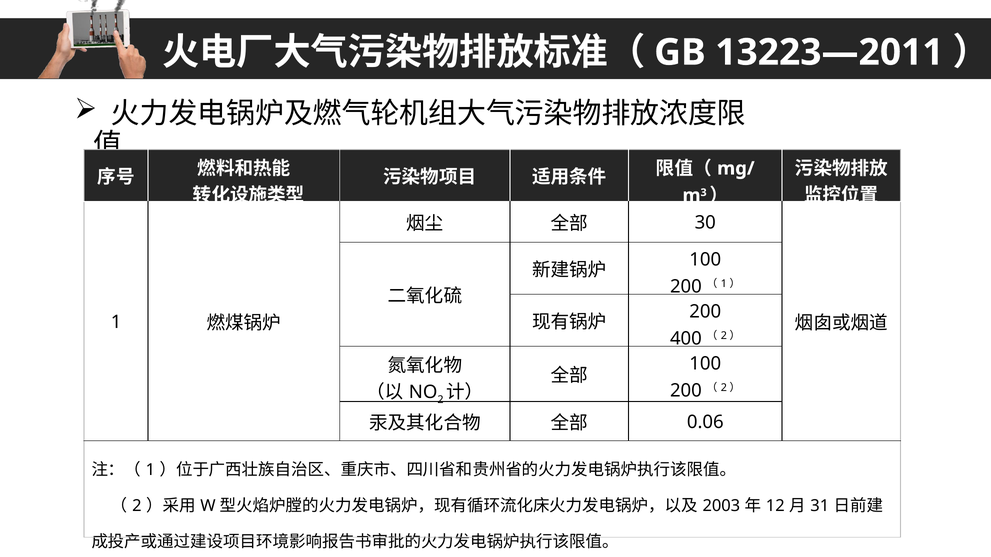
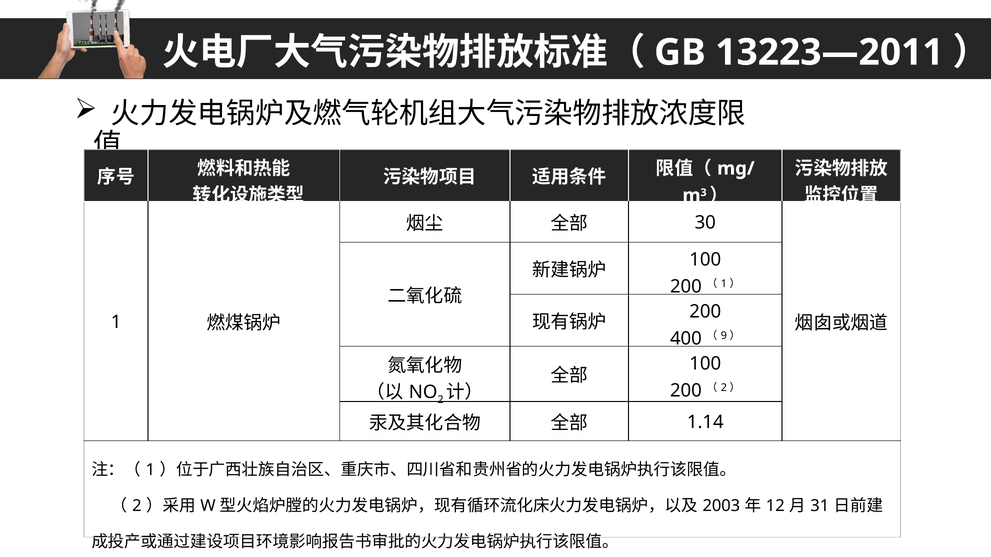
2 at (724, 336): 2 -> 9
0.06: 0.06 -> 1.14
